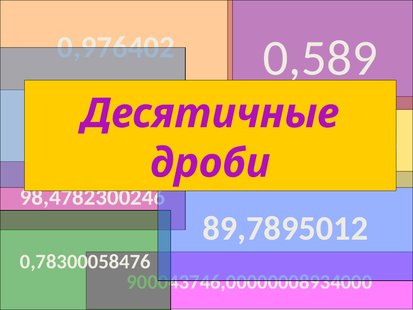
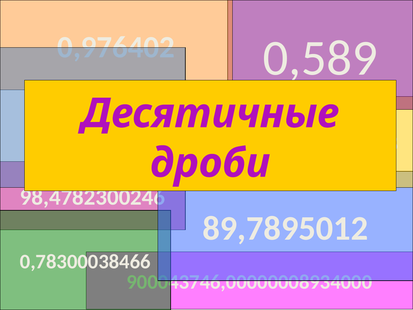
0,78300058476: 0,78300058476 -> 0,78300038466
